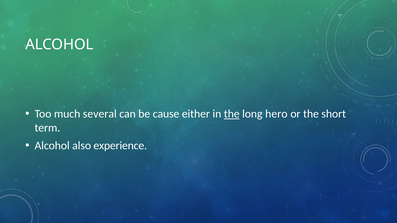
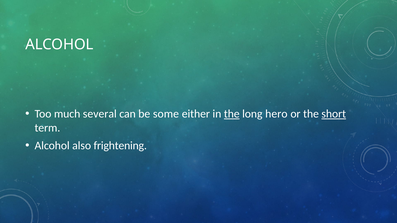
cause: cause -> some
short underline: none -> present
experience: experience -> frightening
